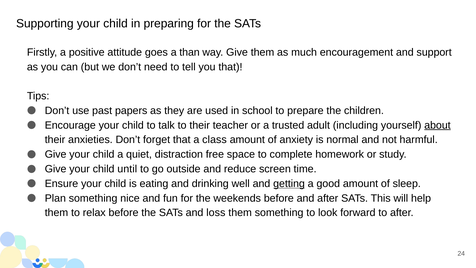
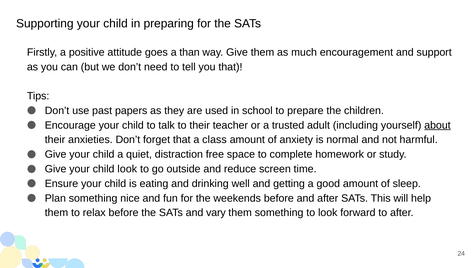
child until: until -> look
getting underline: present -> none
loss: loss -> vary
